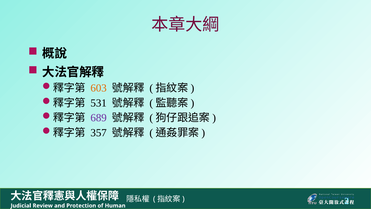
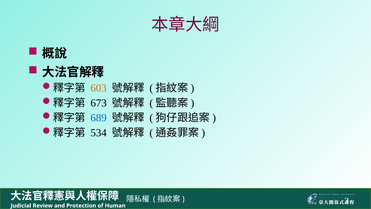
531: 531 -> 673
689 colour: purple -> blue
357: 357 -> 534
